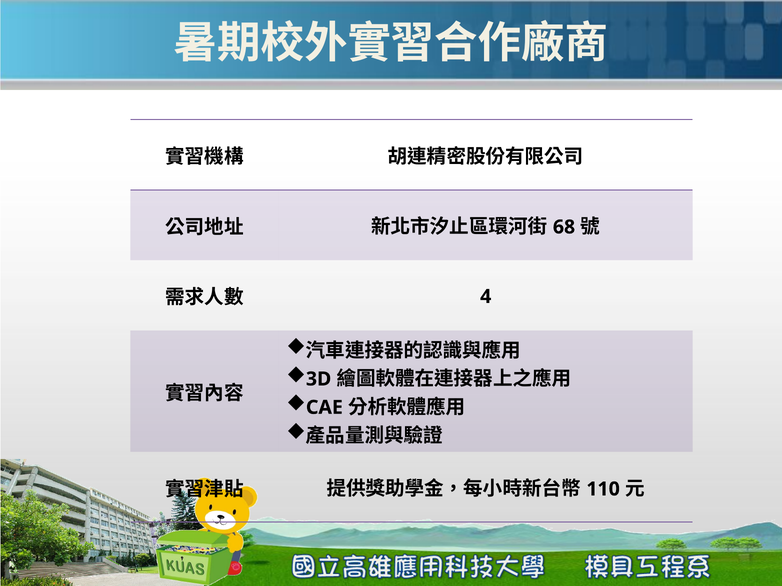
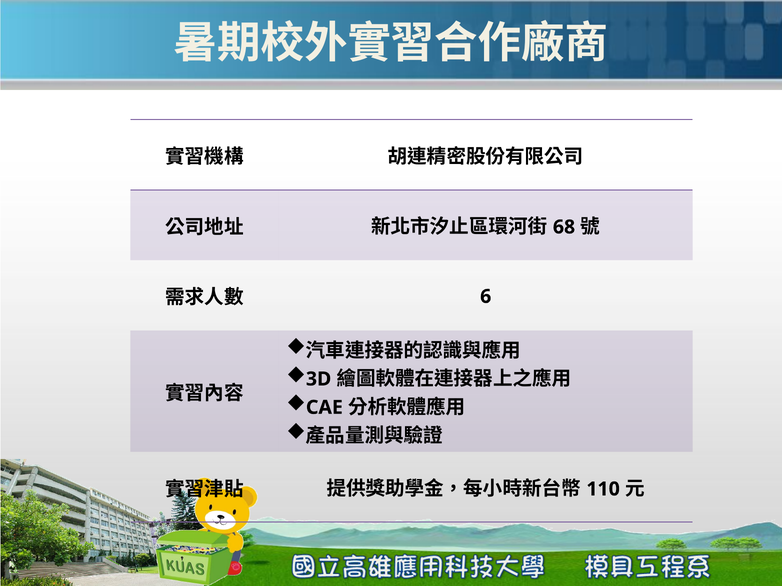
4: 4 -> 6
